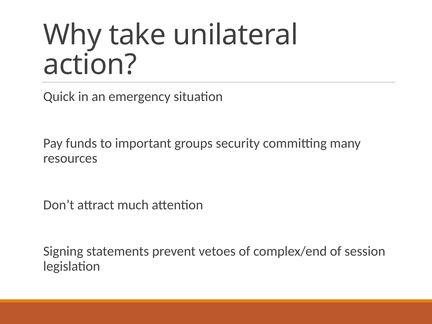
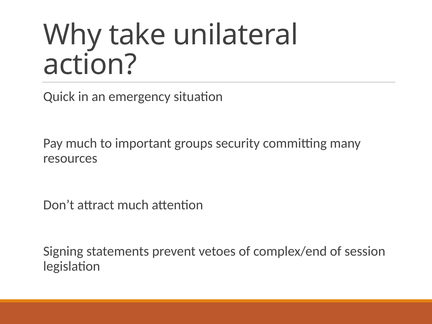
Pay funds: funds -> much
